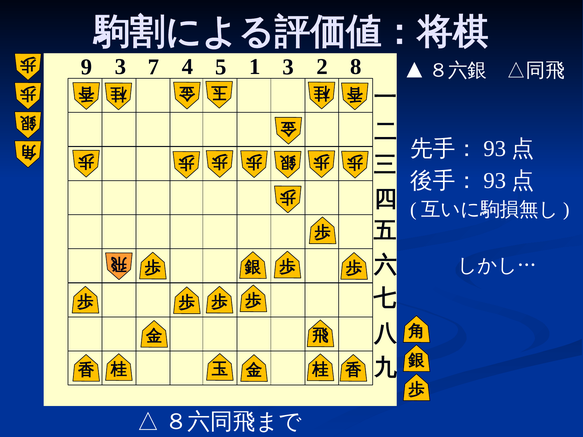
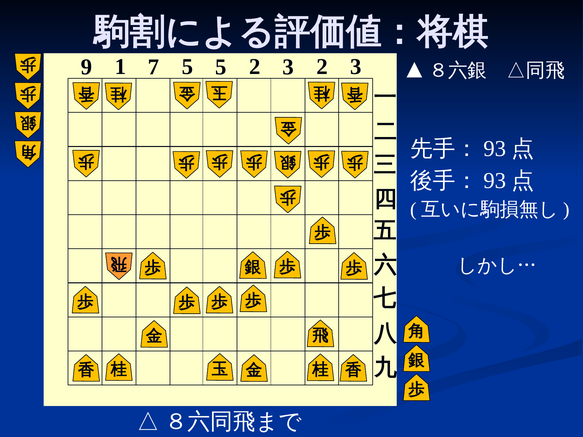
9 3: 3 -> 1
7 4: 4 -> 5
5 1: 1 -> 2
3 2 8: 8 -> 3
